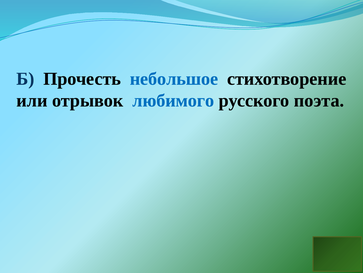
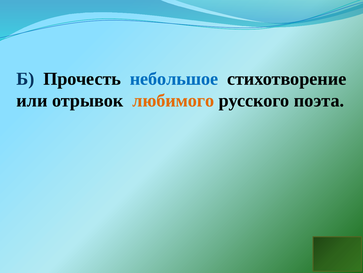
любимого colour: blue -> orange
